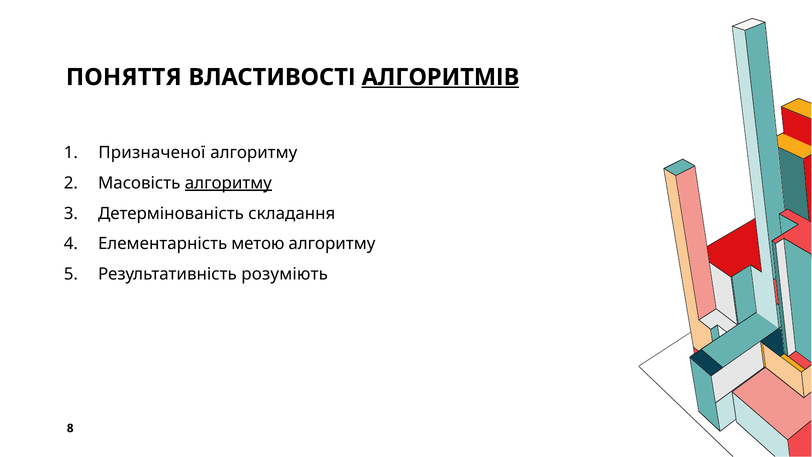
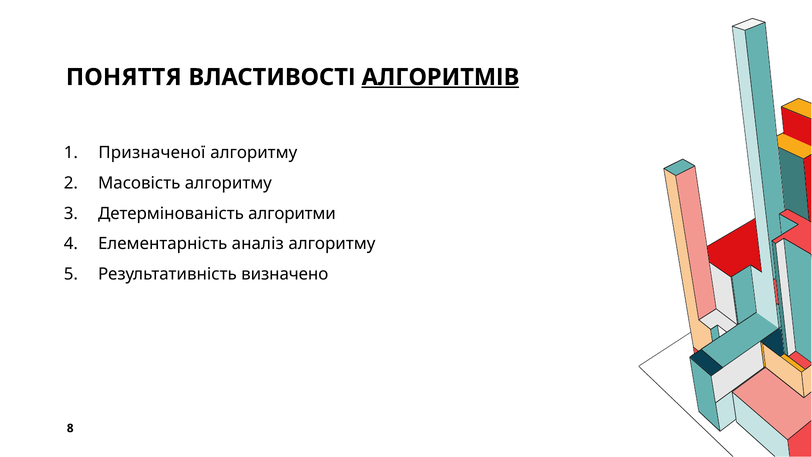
алгоритму at (228, 183) underline: present -> none
складання: складання -> алгоритми
метою: метою -> аналіз
розуміють: розуміють -> визначено
